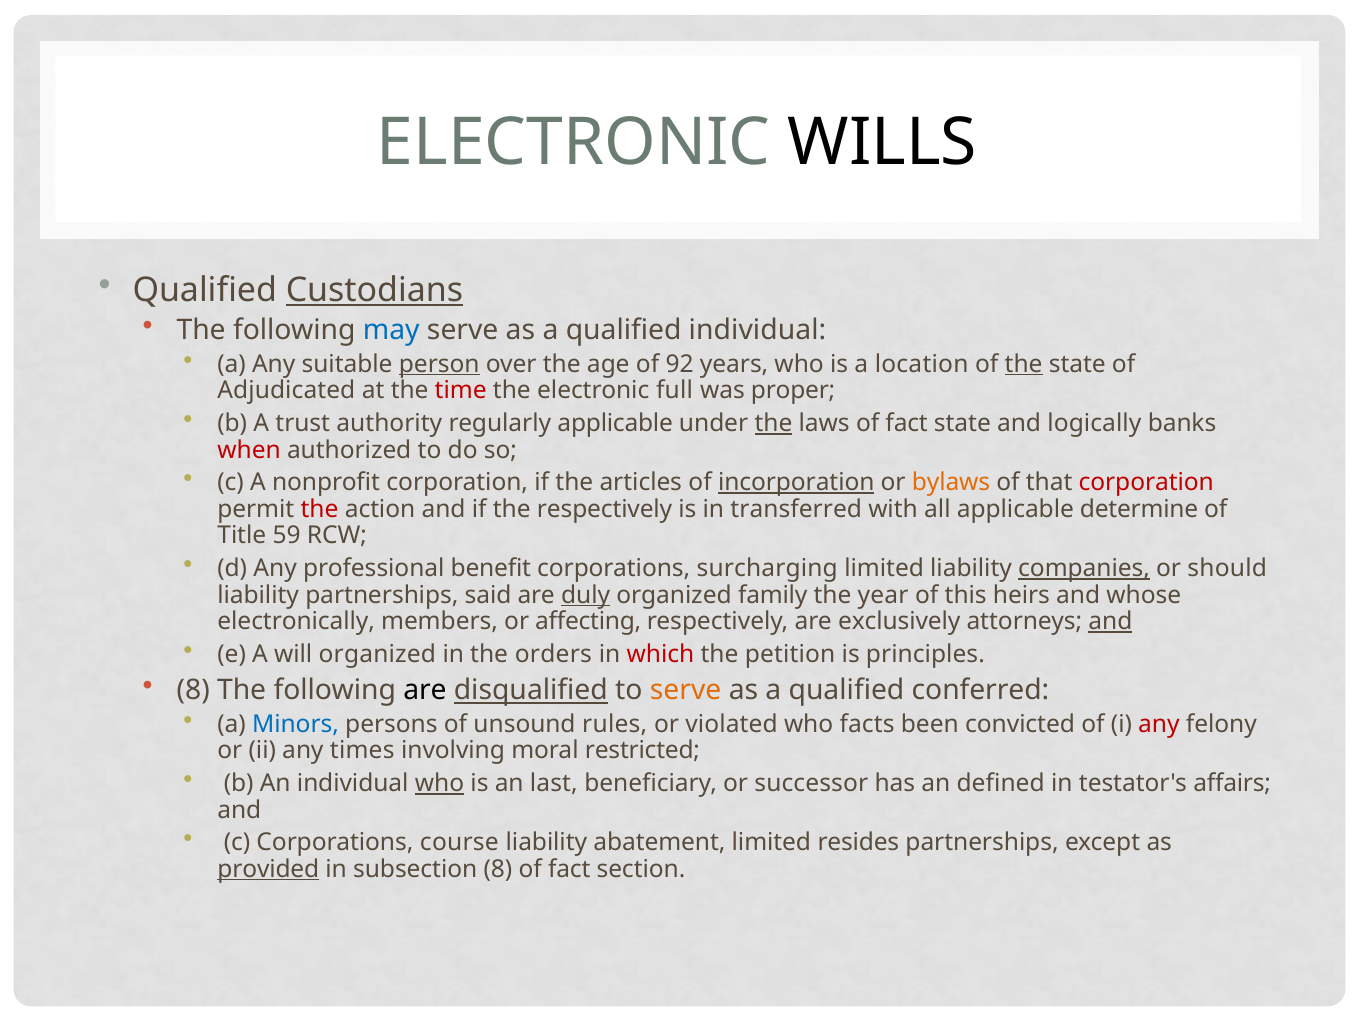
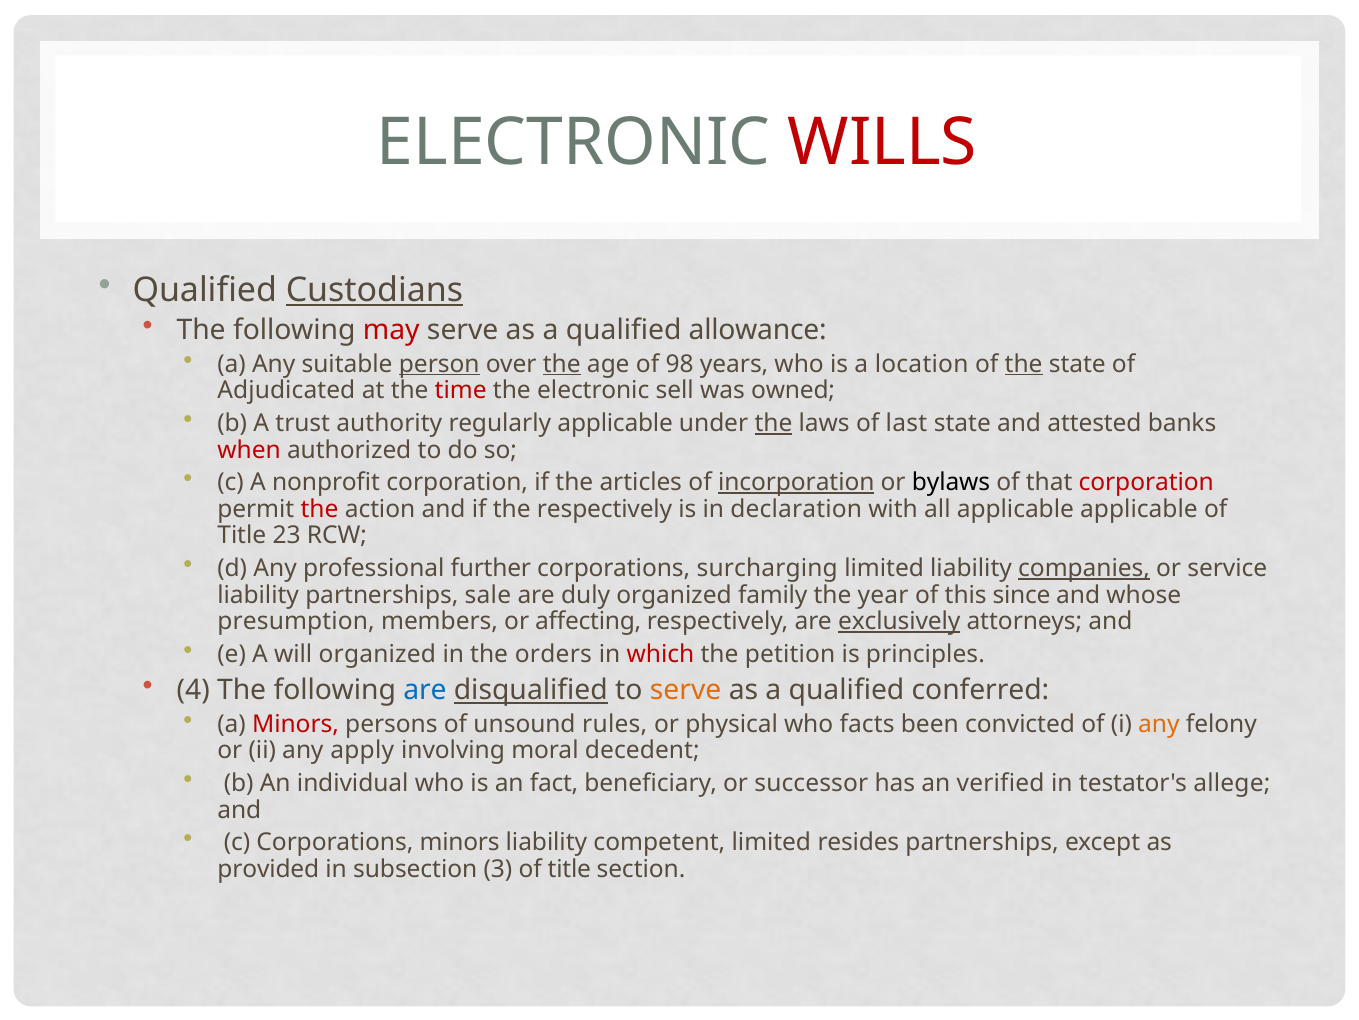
WILLS colour: black -> red
may colour: blue -> red
qualified individual: individual -> allowance
the at (562, 364) underline: none -> present
92: 92 -> 98
full: full -> sell
proper: proper -> owned
laws of fact: fact -> last
logically: logically -> attested
bylaws colour: orange -> black
transferred: transferred -> declaration
applicable determine: determine -> applicable
59: 59 -> 23
benefit: benefit -> further
should: should -> service
said: said -> sale
duly underline: present -> none
heirs: heirs -> since
electronically: electronically -> presumption
exclusively underline: none -> present
and at (1110, 621) underline: present -> none
8 at (193, 689): 8 -> 4
are at (425, 689) colour: black -> blue
Minors at (296, 724) colour: blue -> red
violated: violated -> physical
any at (1159, 724) colour: red -> orange
times: times -> apply
restricted: restricted -> decedent
who at (440, 783) underline: present -> none
last: last -> fact
defined: defined -> verified
affairs: affairs -> allege
Corporations course: course -> minors
abatement: abatement -> competent
provided underline: present -> none
subsection 8: 8 -> 3
fact at (569, 869): fact -> title
